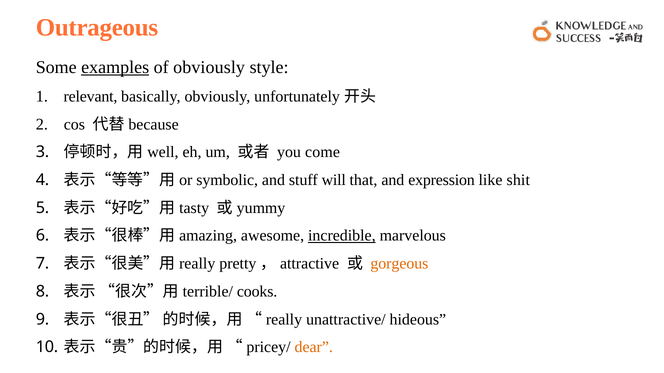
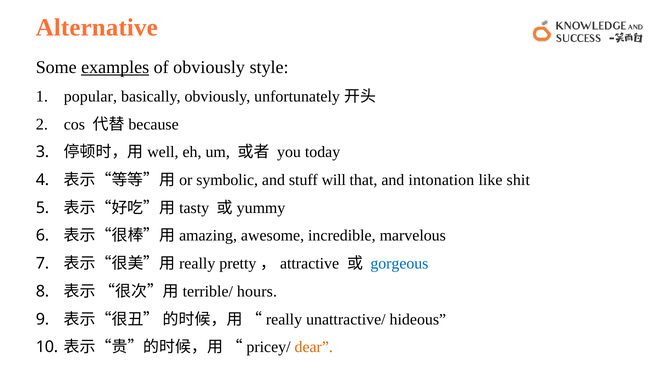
Outrageous: Outrageous -> Alternative
relevant: relevant -> popular
come: come -> today
expression: expression -> intonation
incredible underline: present -> none
gorgeous colour: orange -> blue
cooks: cooks -> hours
